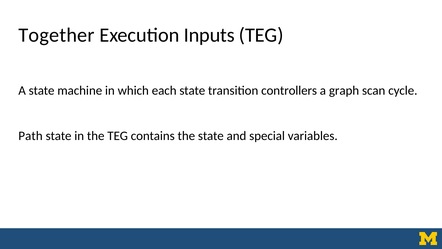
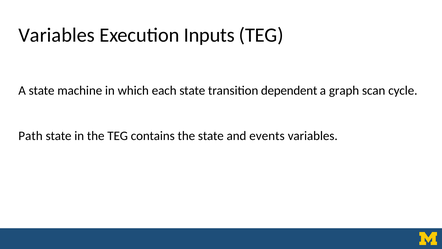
Together at (57, 35): Together -> Variables
controllers: controllers -> dependent
special: special -> events
